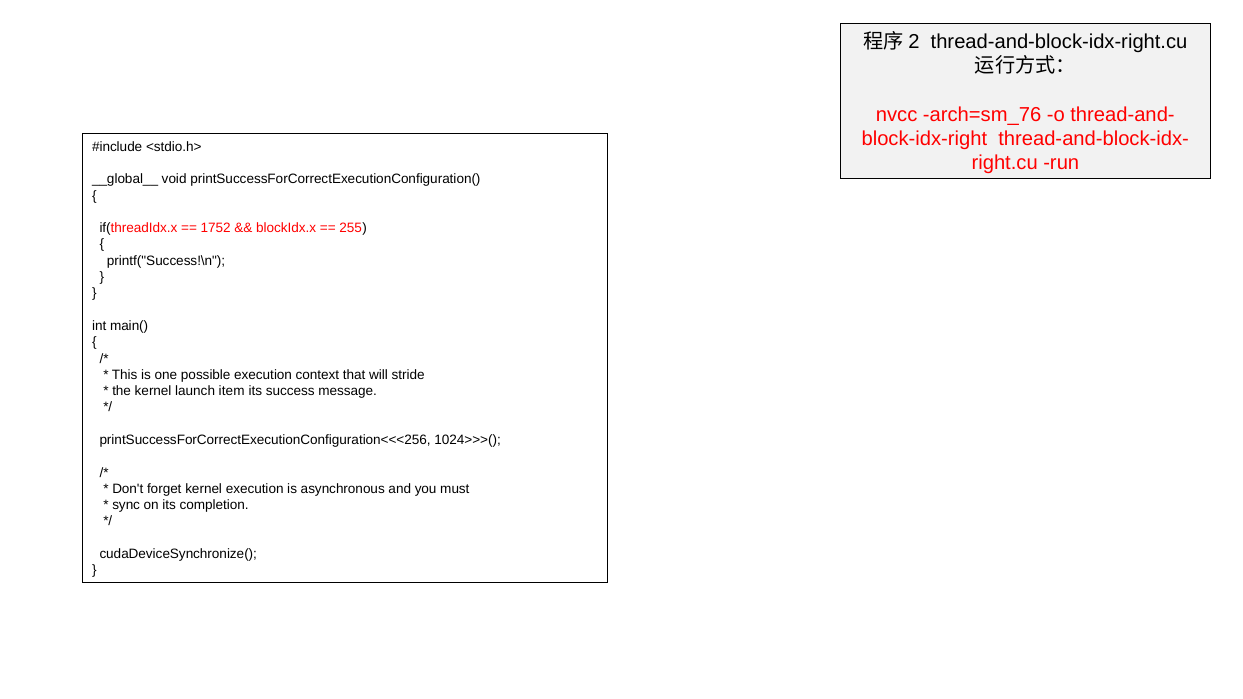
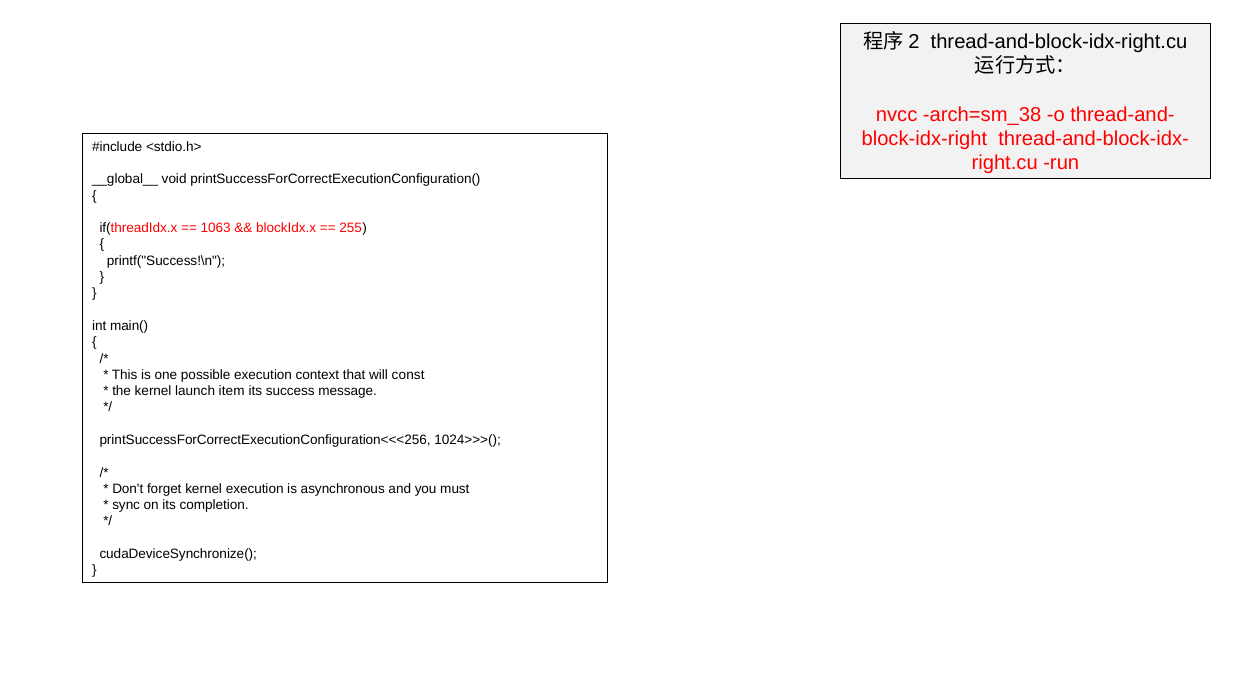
arch=sm_76: arch=sm_76 -> arch=sm_38
1752: 1752 -> 1063
stride: stride -> const
